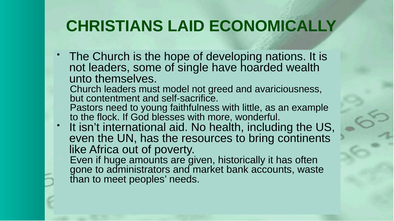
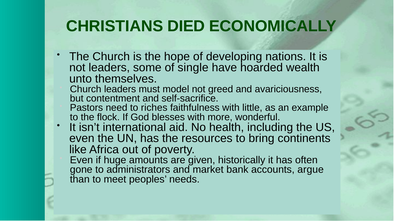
LAID: LAID -> DIED
young: young -> riches
waste: waste -> argue
